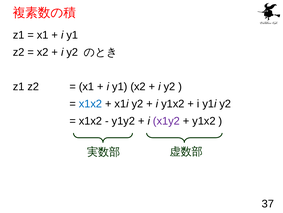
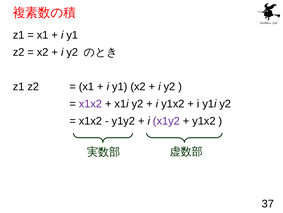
x1x2 at (90, 104) colour: blue -> purple
